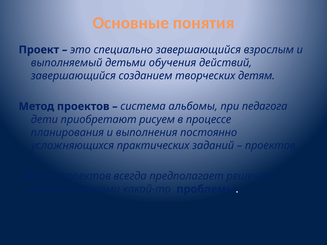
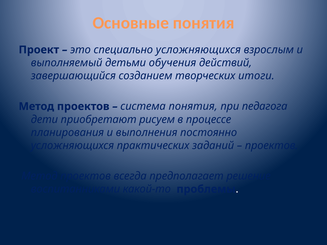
специально завершающийся: завершающийся -> усложняющихся
детям: детям -> итоги
система альбомы: альбомы -> понятия
